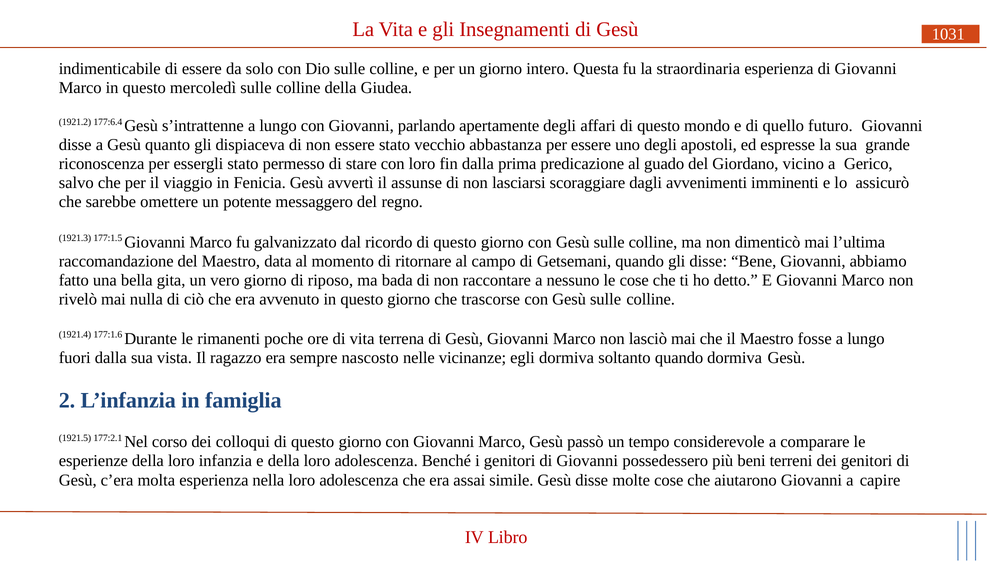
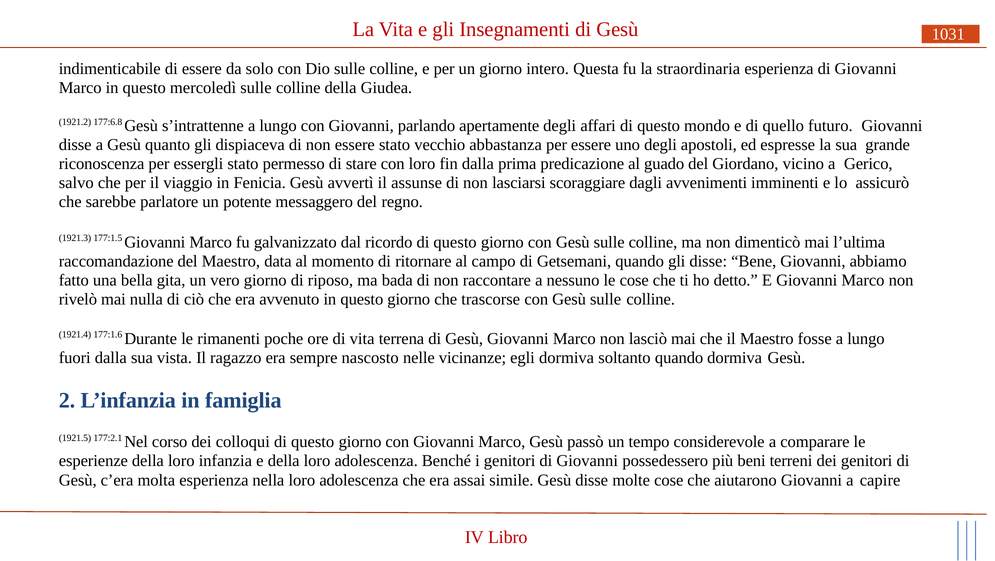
177:6.4: 177:6.4 -> 177:6.8
omettere: omettere -> parlatore
